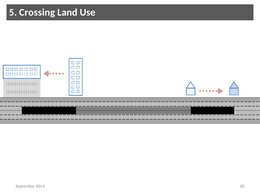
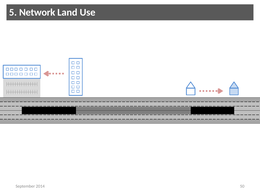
Crossing: Crossing -> Network
